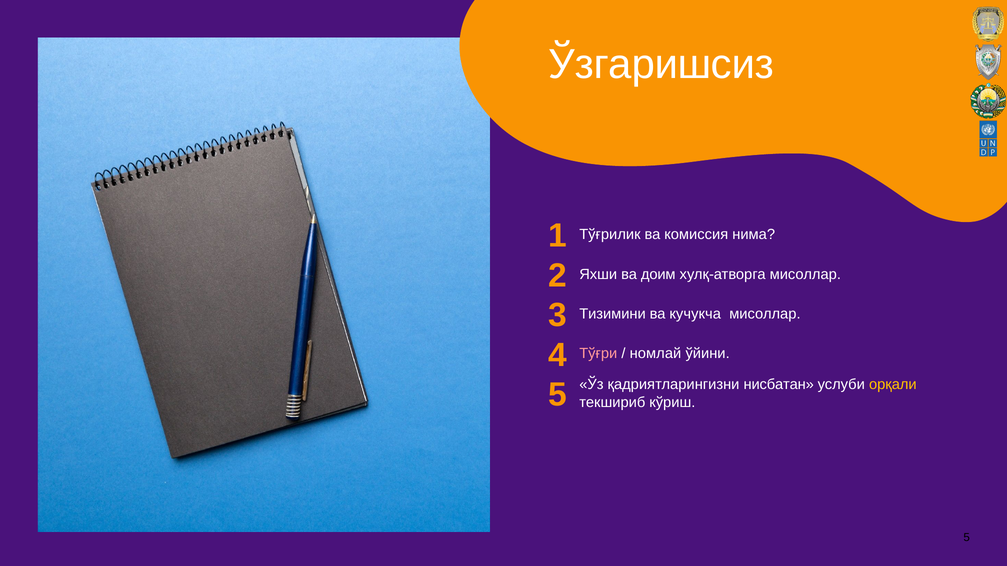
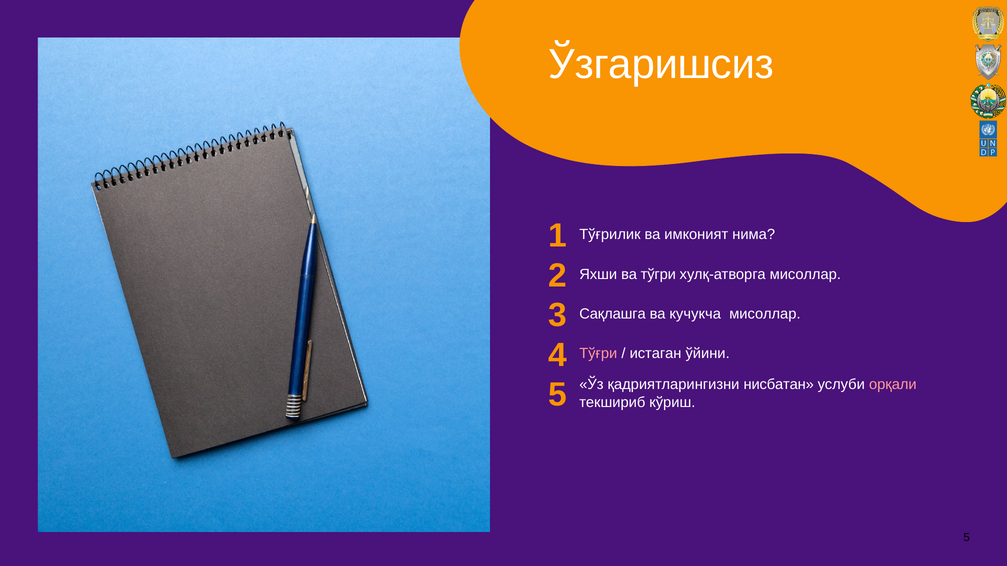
комиссия: комиссия -> имконият
доим: доим -> тўгри
Тизимини: Тизимини -> Сақлашга
номлай: номлай -> истаган
орқали colour: yellow -> pink
